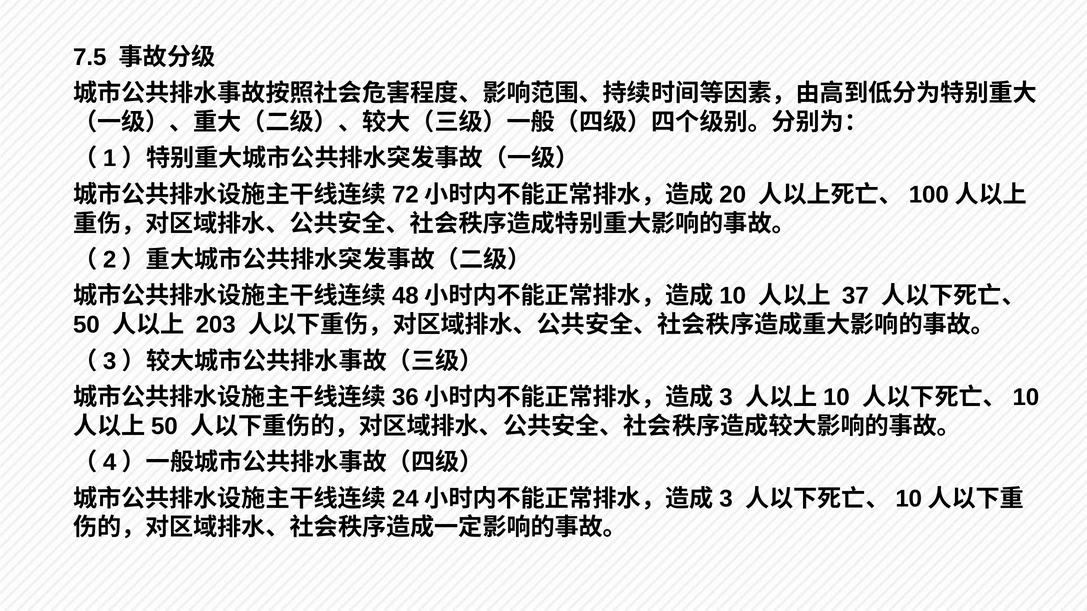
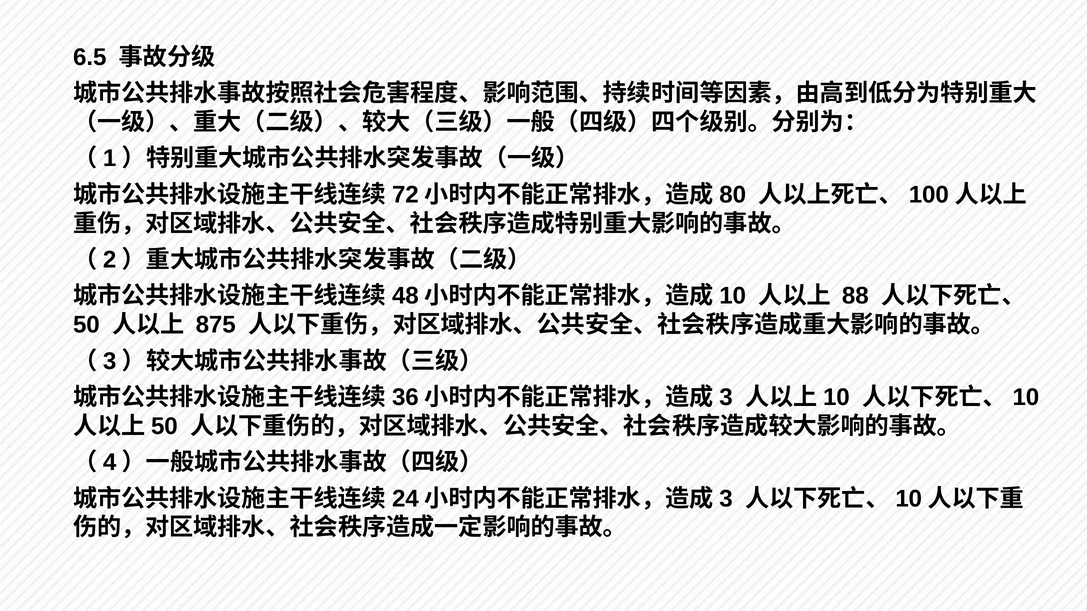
7.5: 7.5 -> 6.5
20: 20 -> 80
37: 37 -> 88
203: 203 -> 875
